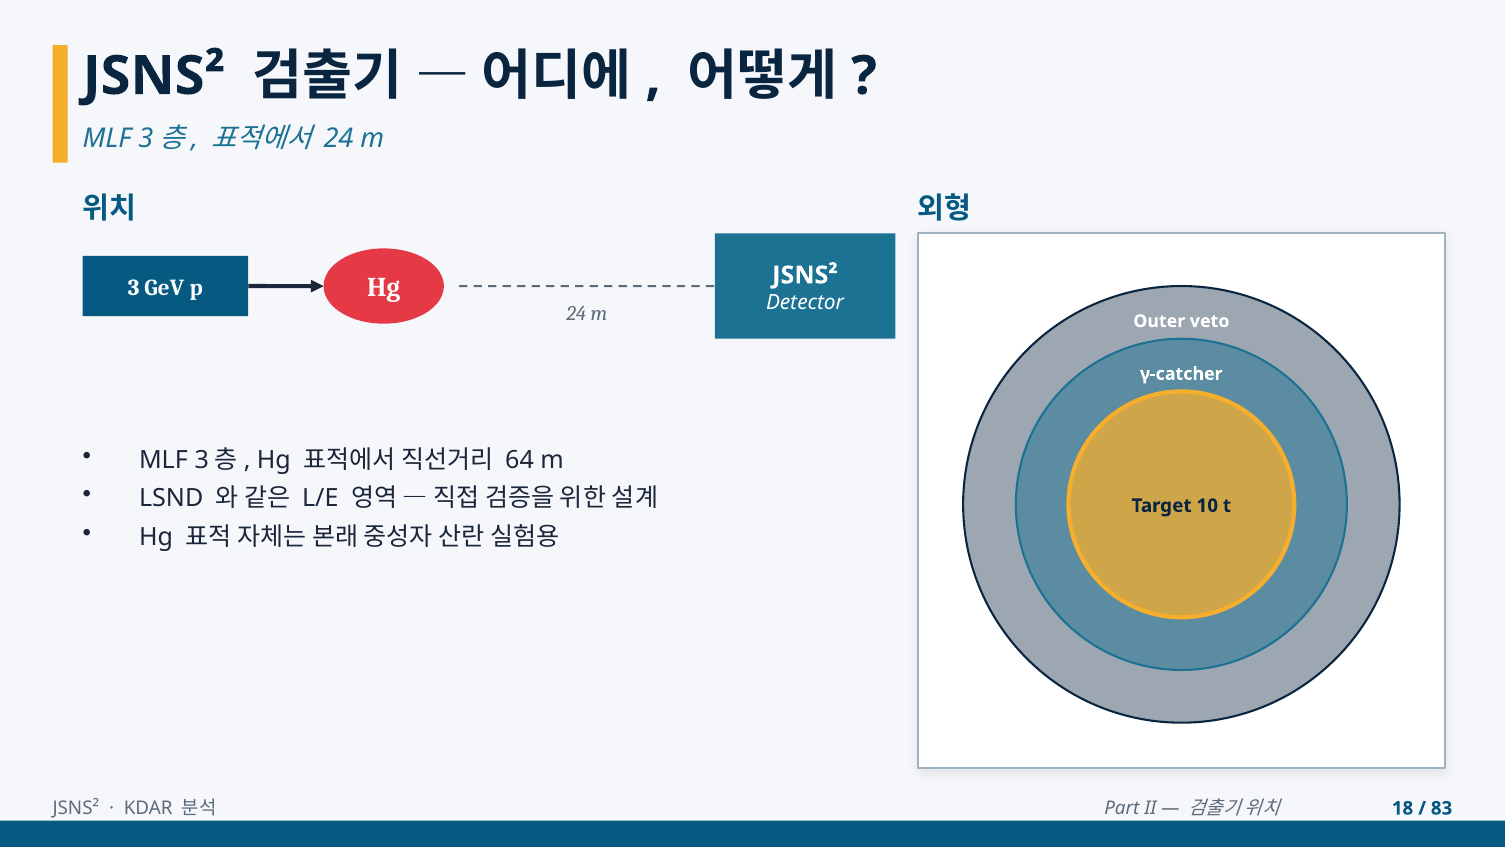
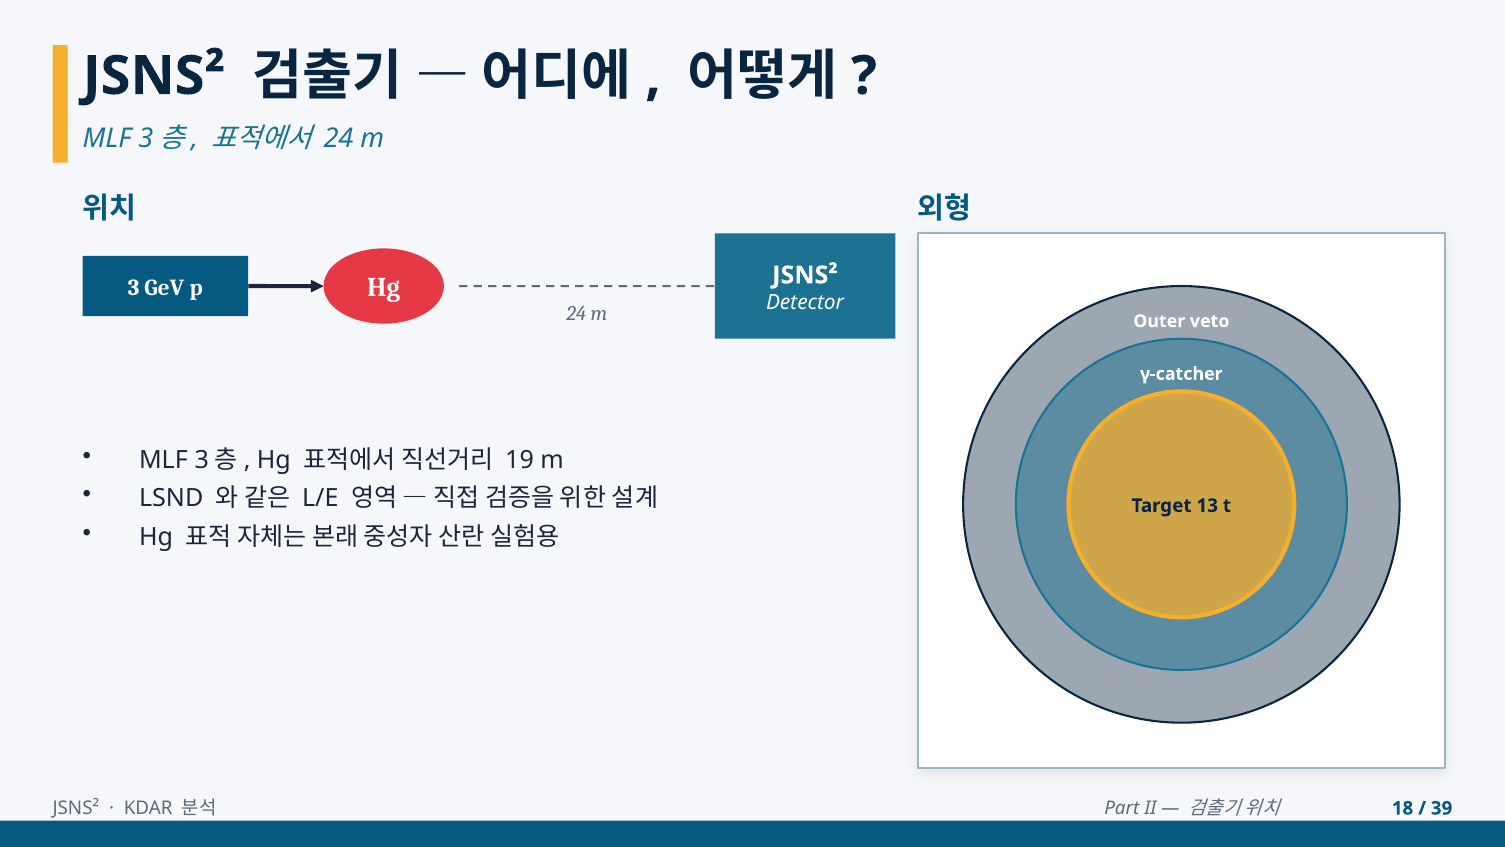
64: 64 -> 19
10: 10 -> 13
83: 83 -> 39
